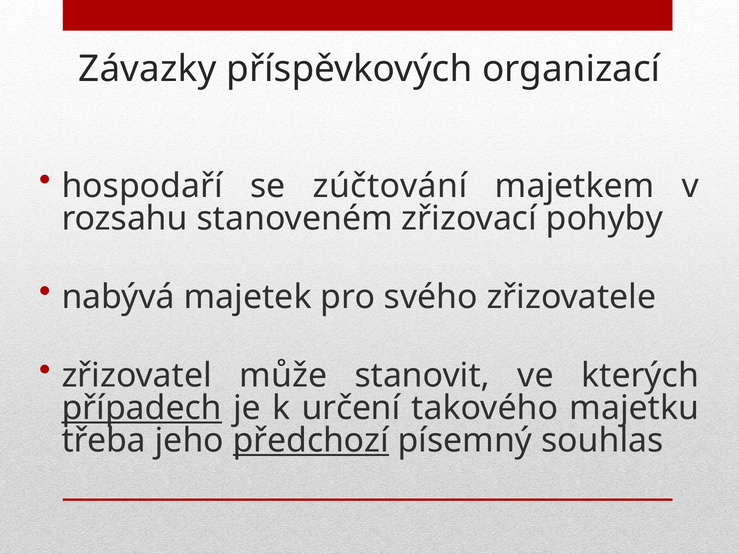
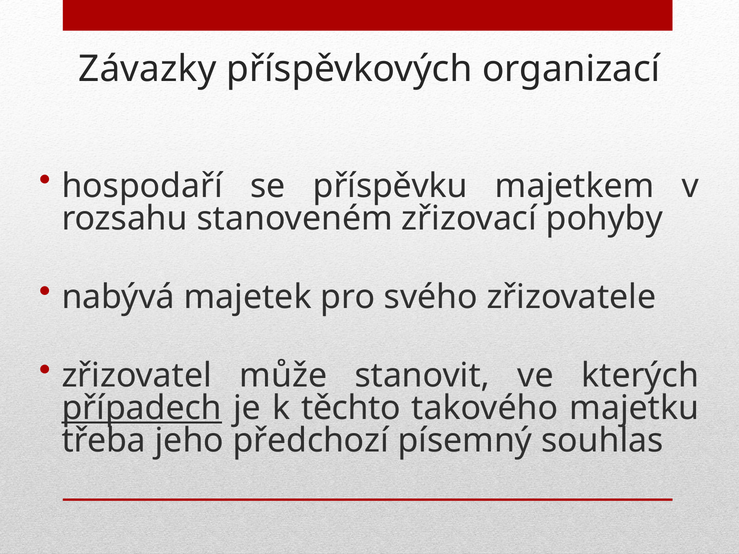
zúčtování: zúčtování -> příspěvku
určení: určení -> těchto
předchozí underline: present -> none
